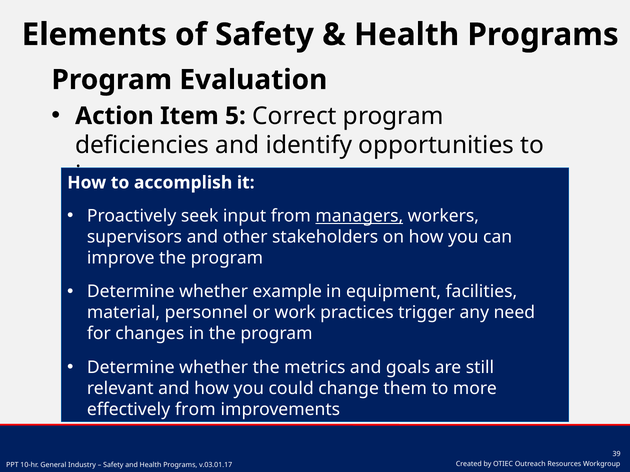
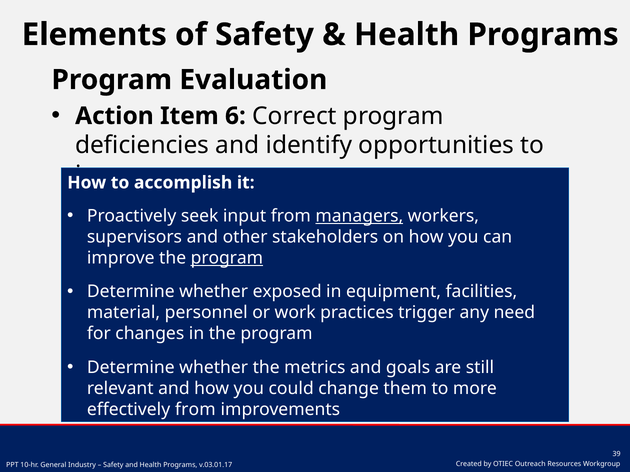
5: 5 -> 6
program at (227, 258) underline: none -> present
example: example -> exposed
